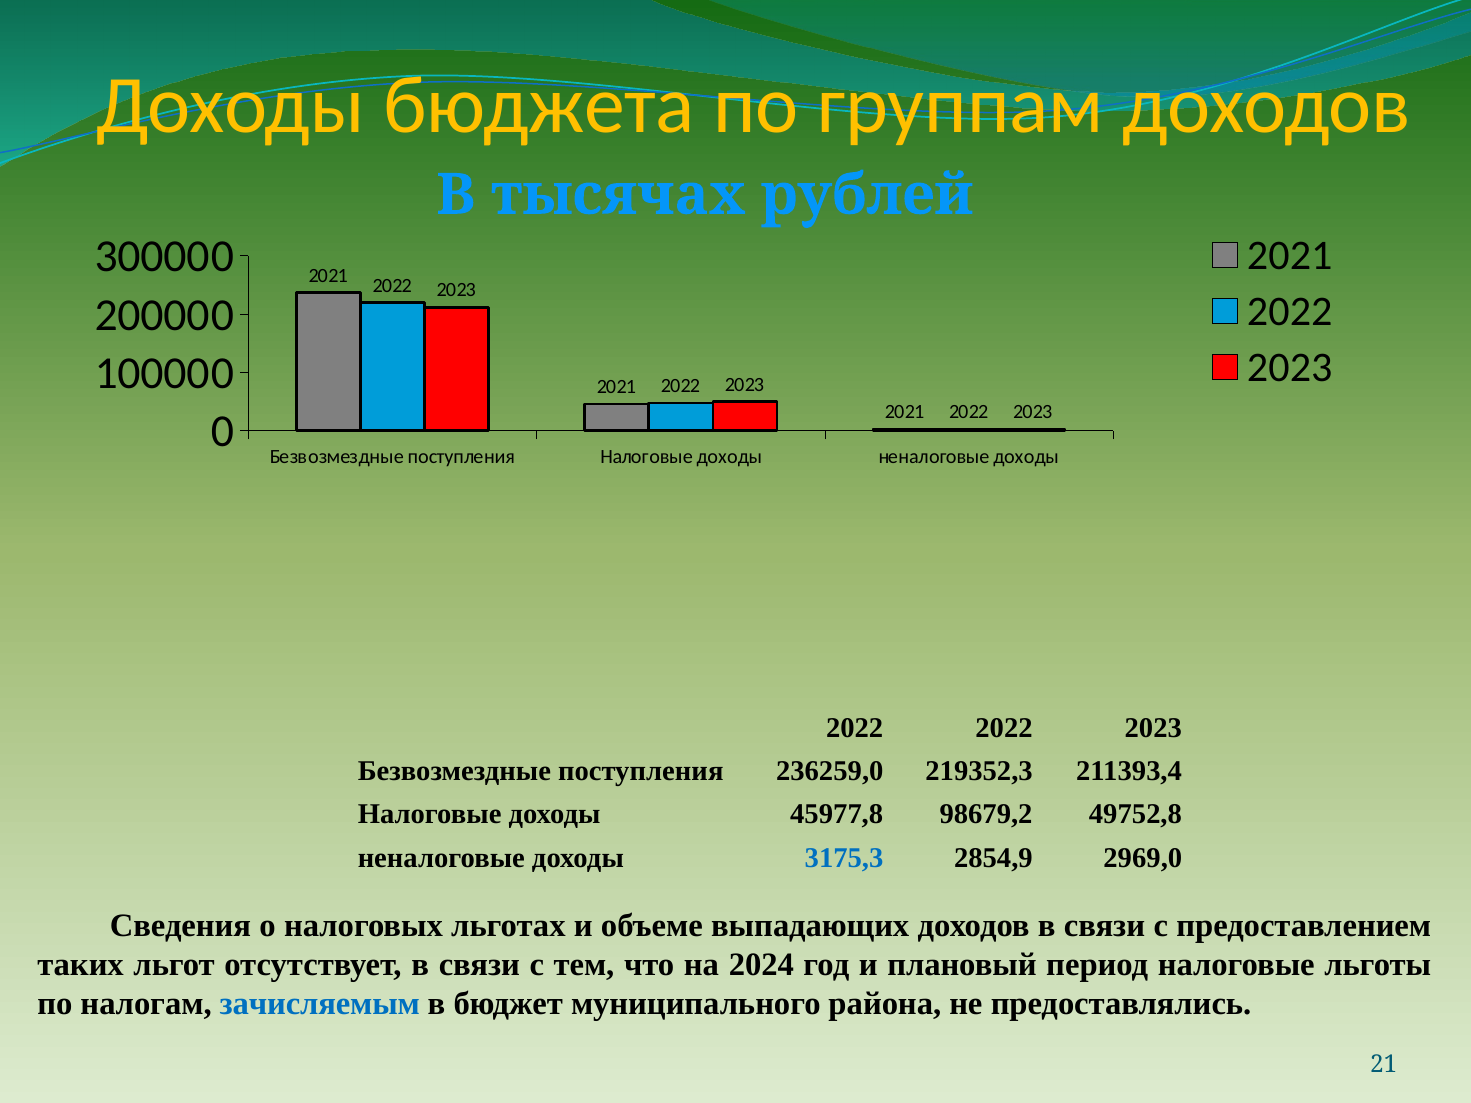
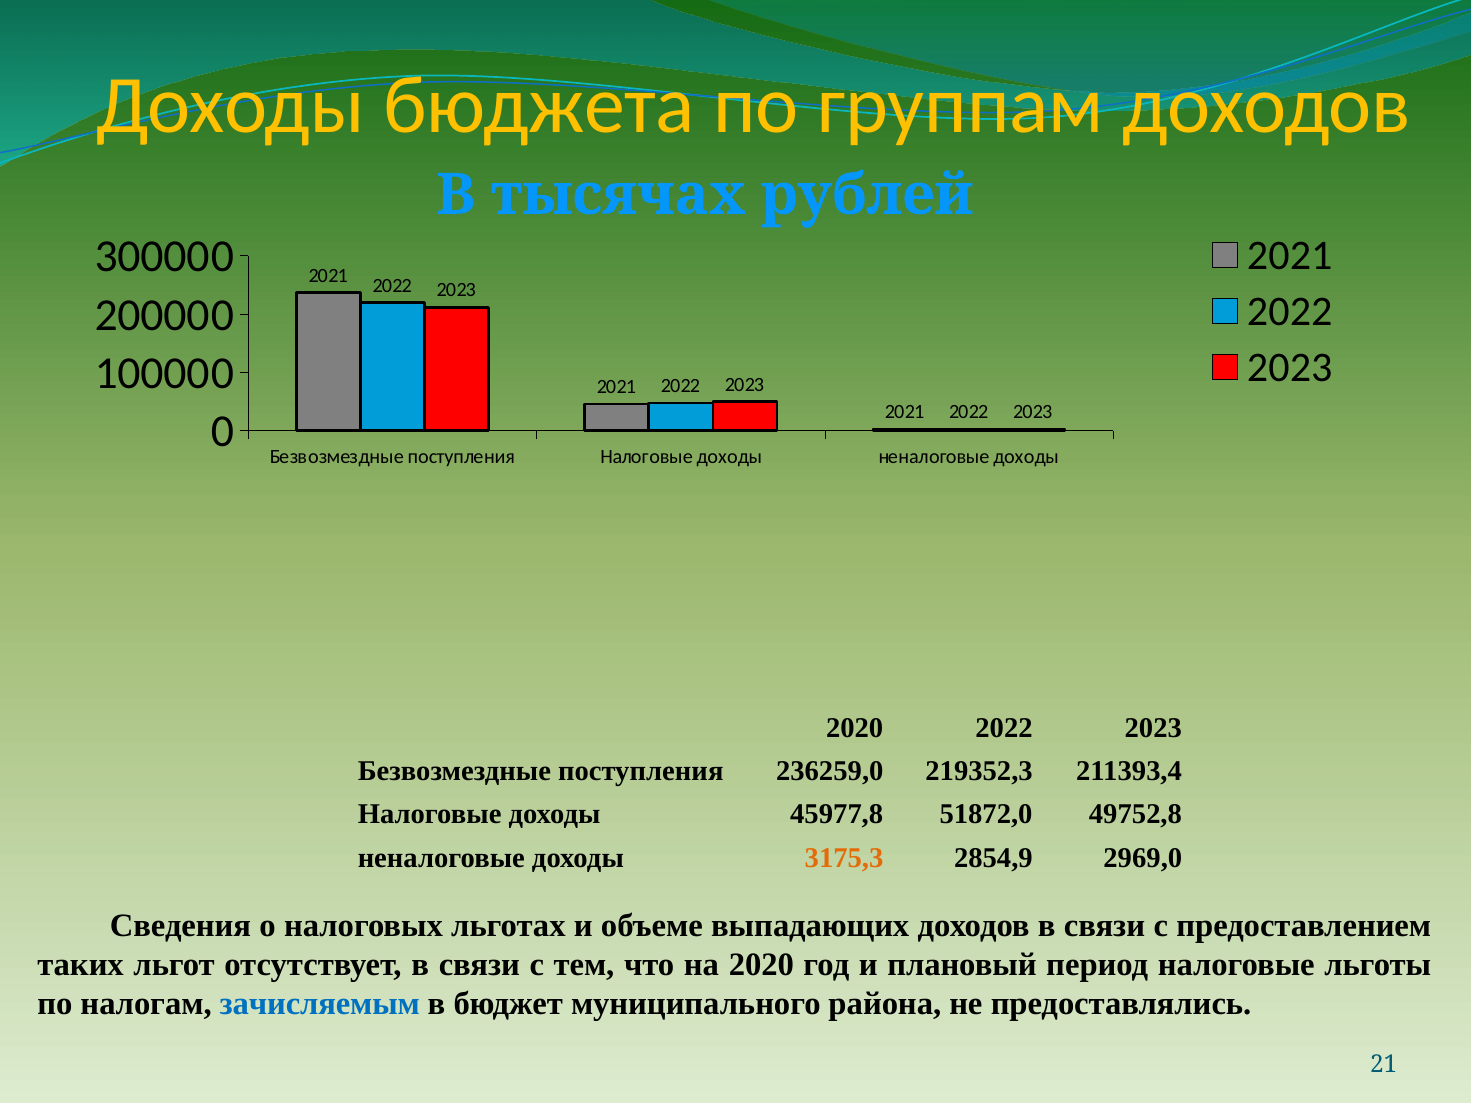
2022 at (855, 729): 2022 -> 2020
98679,2: 98679,2 -> 51872,0
3175,3 colour: blue -> orange
на 2024: 2024 -> 2020
